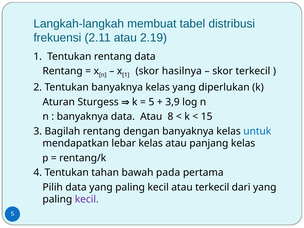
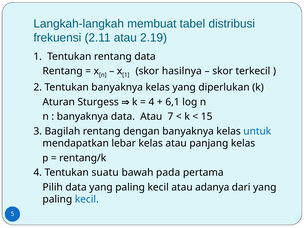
5 at (151, 102): 5 -> 4
3,9: 3,9 -> 6,1
8: 8 -> 7
tahan: tahan -> suatu
atau terkecil: terkecil -> adanya
kecil at (87, 199) colour: purple -> blue
